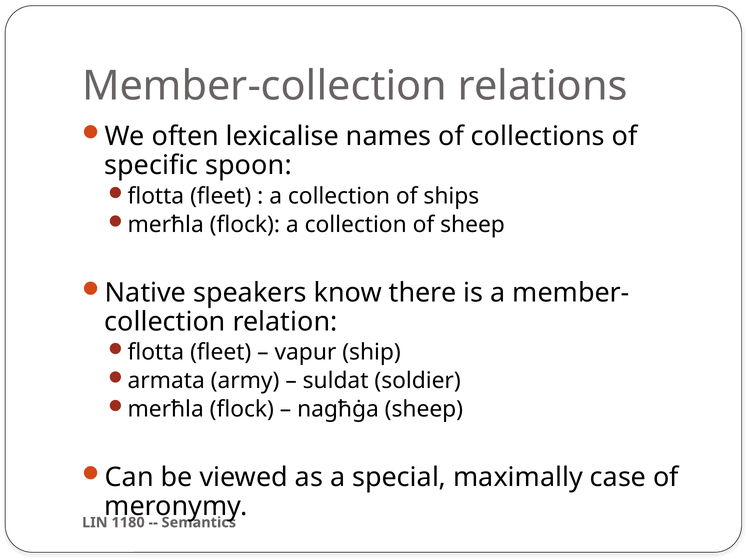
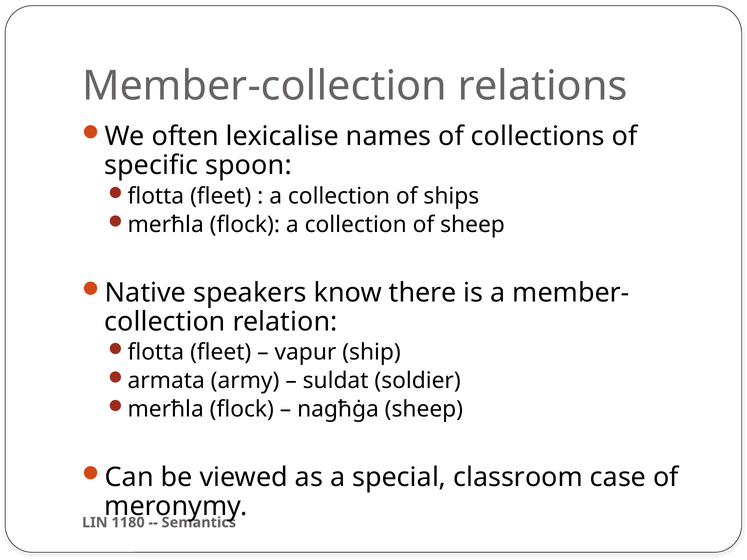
maximally: maximally -> classroom
